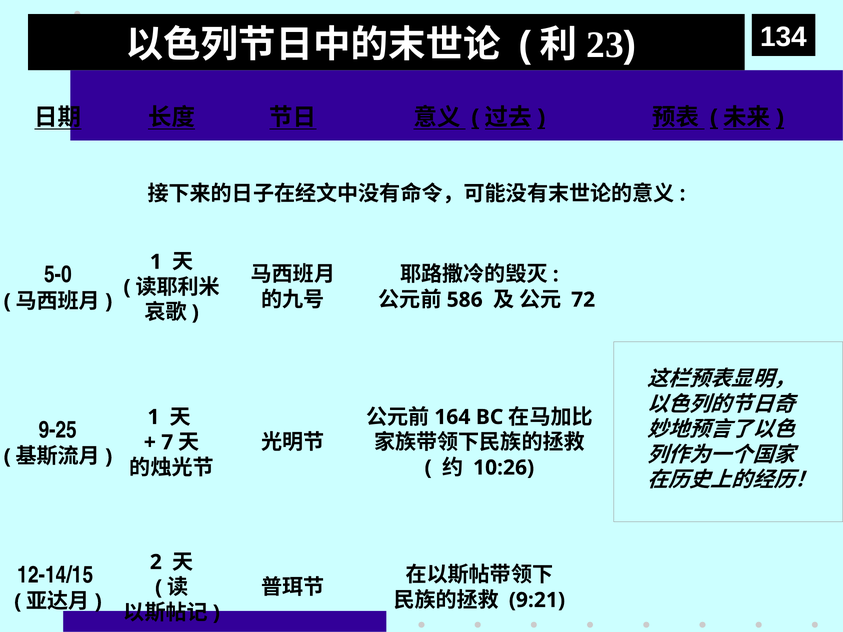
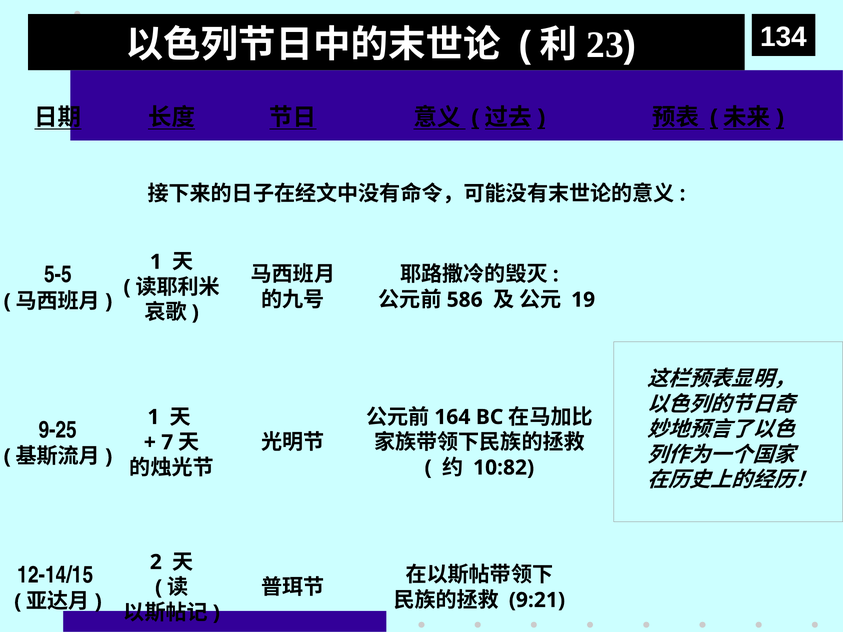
5-0: 5-0 -> 5-5
72: 72 -> 19
10:26: 10:26 -> 10:82
